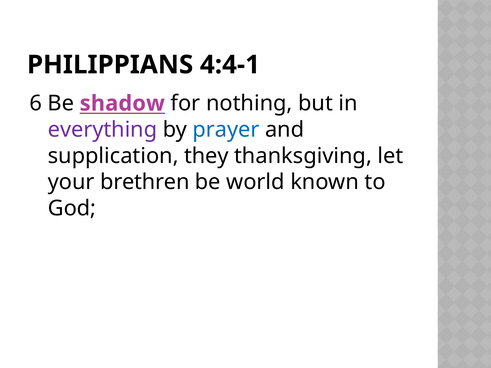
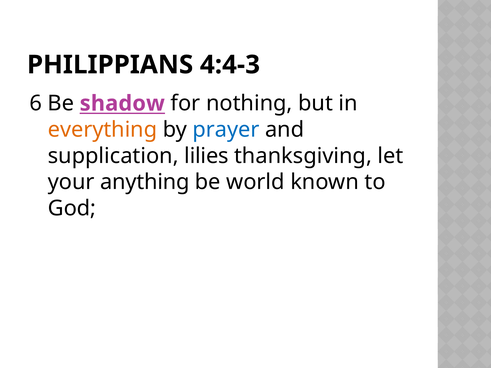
4:4-1: 4:4-1 -> 4:4-3
everything colour: purple -> orange
they: they -> lilies
brethren: brethren -> anything
